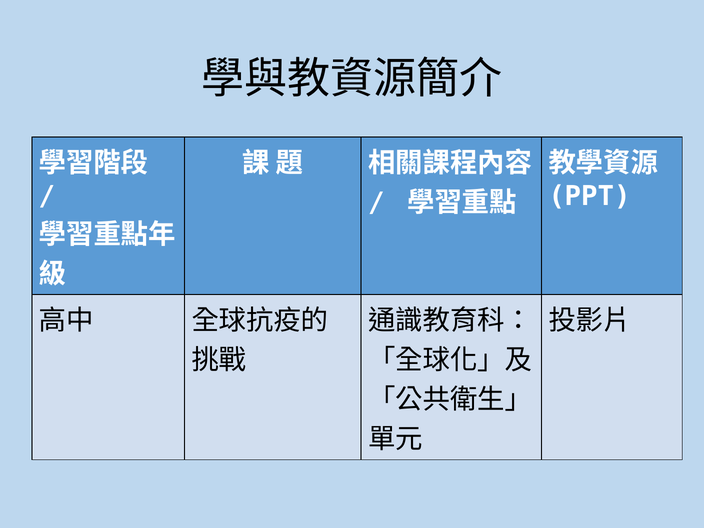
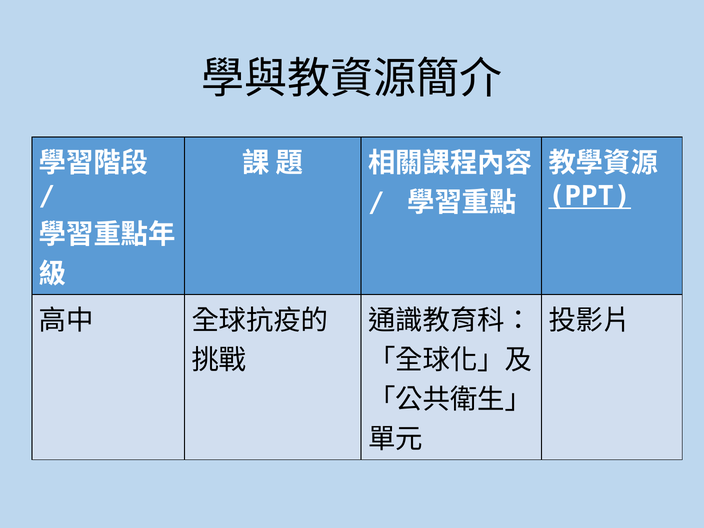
PPT underline: none -> present
